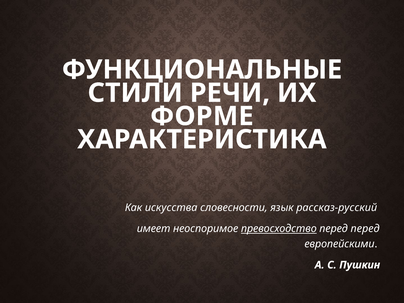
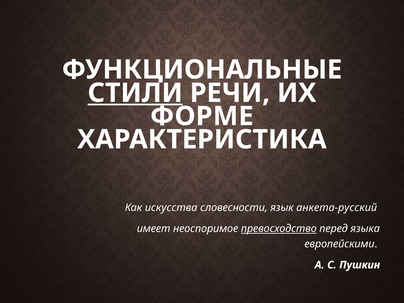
СТИЛИ underline: none -> present
рассказ-русский: рассказ-русский -> анкета-русский
перед перед: перед -> языка
